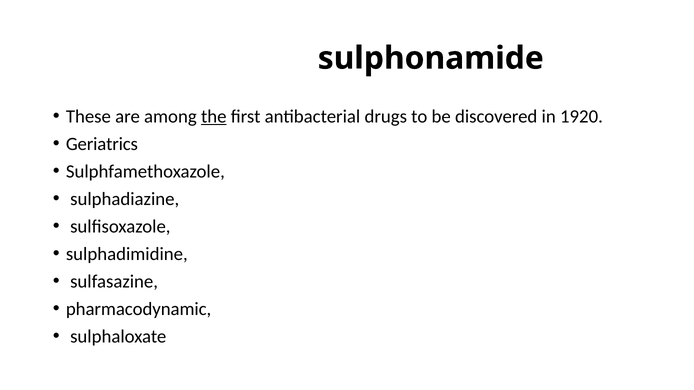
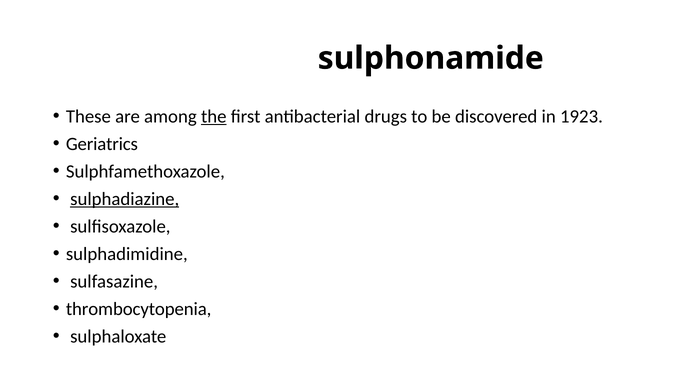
1920: 1920 -> 1923
sulphadiazine underline: none -> present
pharmacodynamic: pharmacodynamic -> thrombocytopenia
